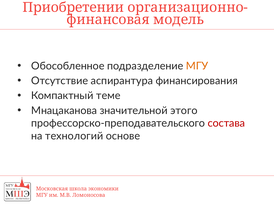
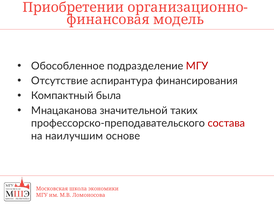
МГУ at (197, 66) colour: orange -> red
теме: теме -> была
этого: этого -> таких
технологий: технологий -> наилучшим
